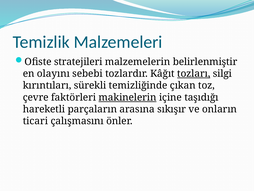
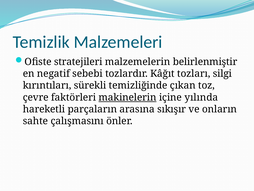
olayını: olayını -> negatif
tozları underline: present -> none
taşıdığı: taşıdığı -> yılında
ticari: ticari -> sahte
